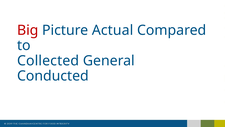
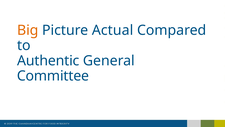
Big colour: red -> orange
Collected: Collected -> Authentic
Conducted: Conducted -> Committee
